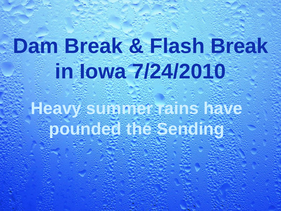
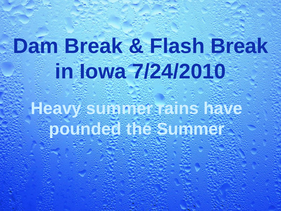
the Sending: Sending -> Summer
